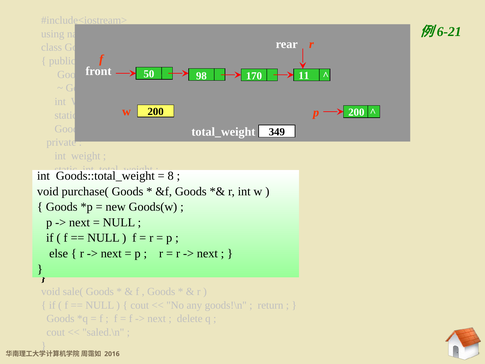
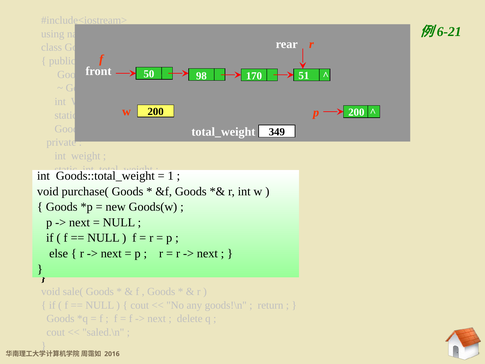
11: 11 -> 51
8: 8 -> 1
